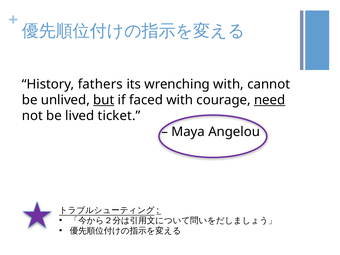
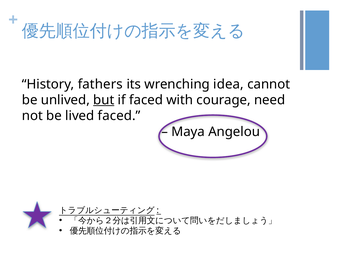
wrenching with: with -> idea
need underline: present -> none
lived ticket: ticket -> faced
